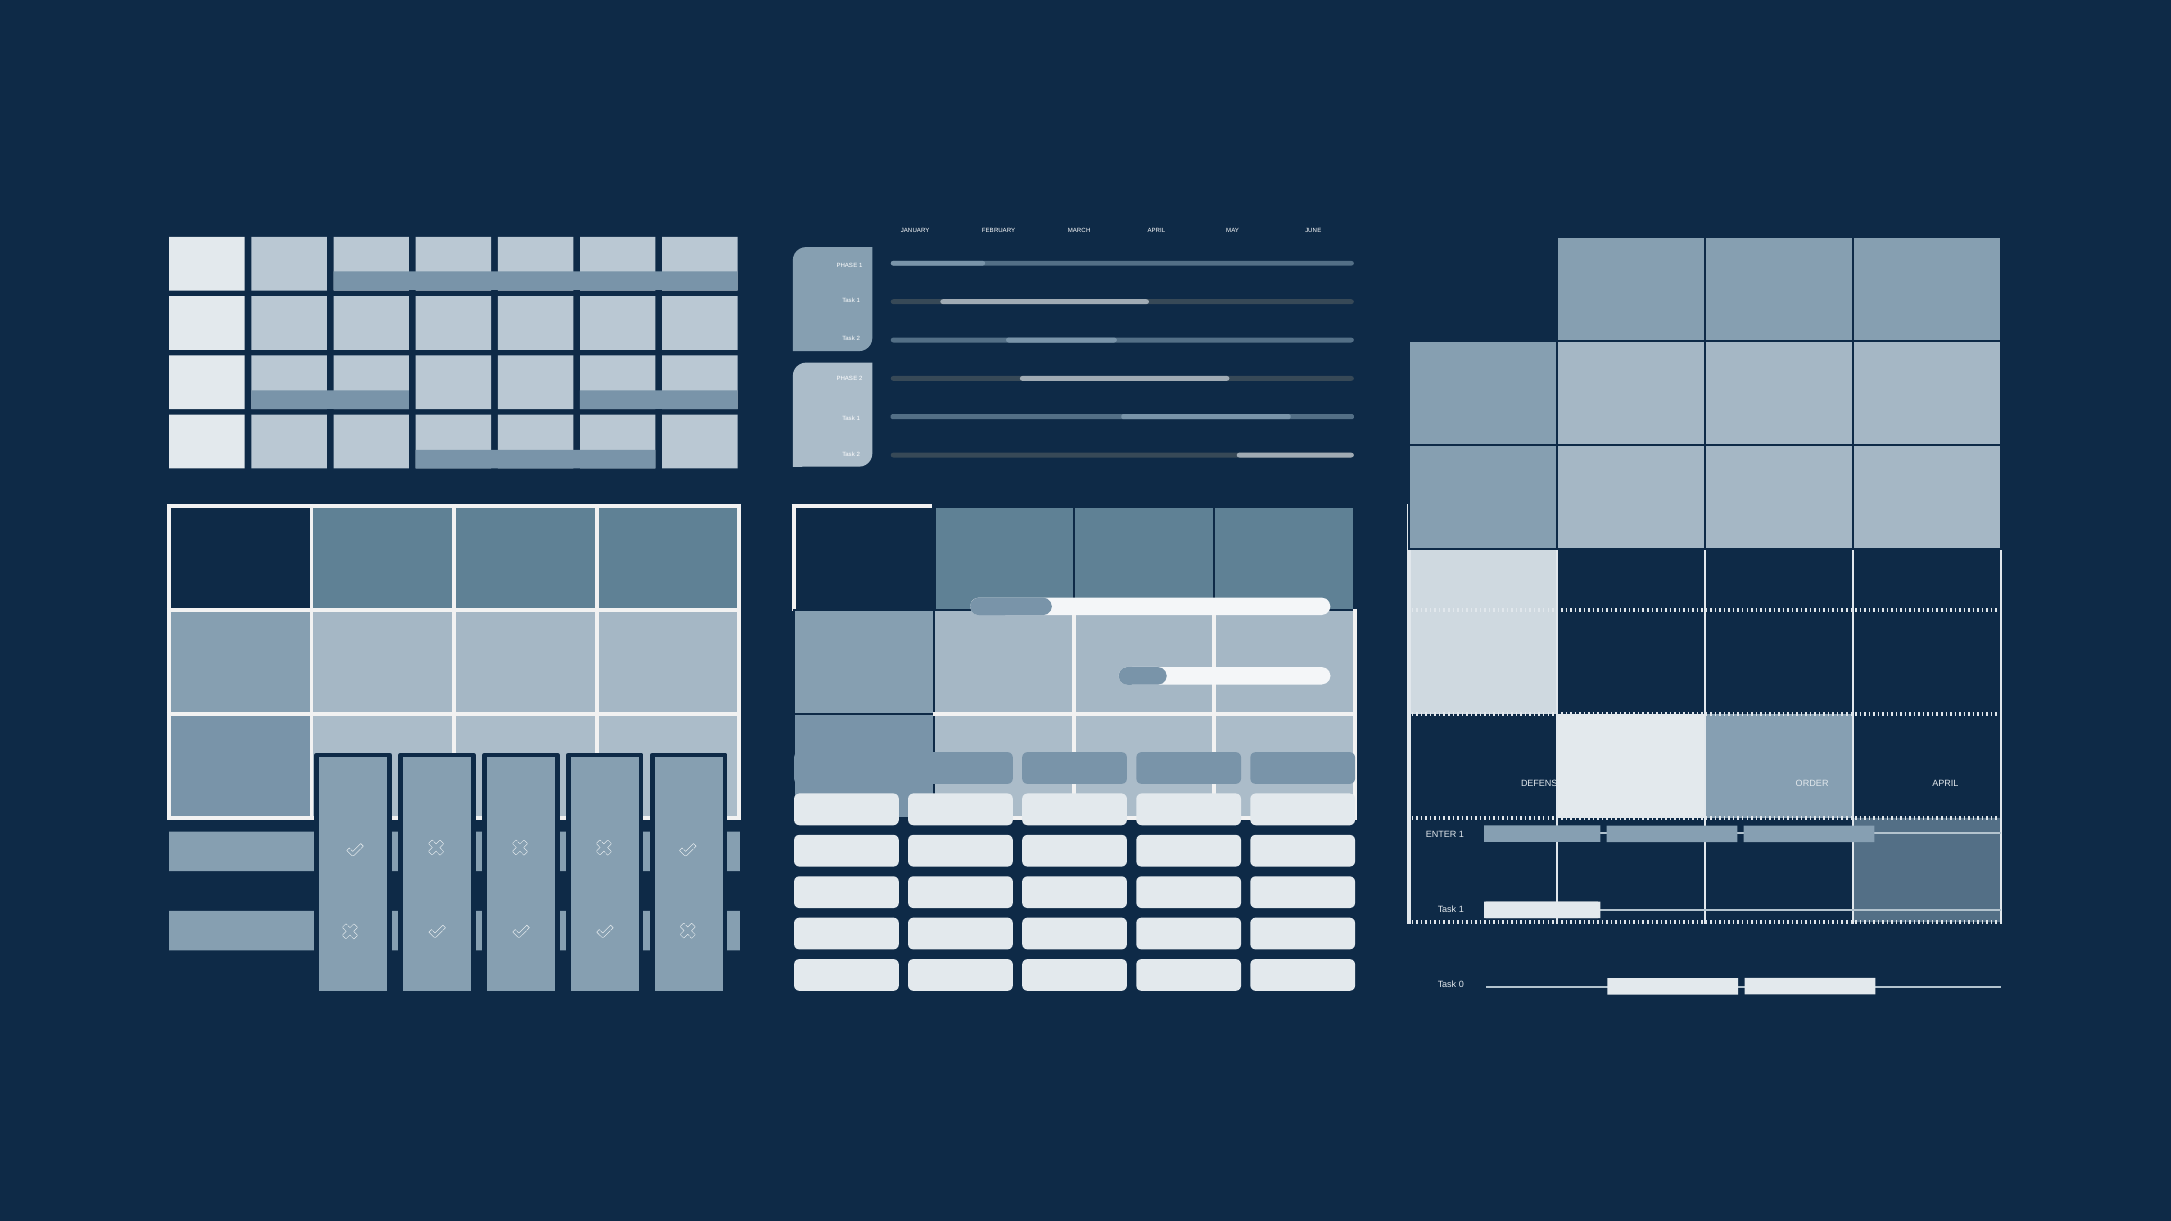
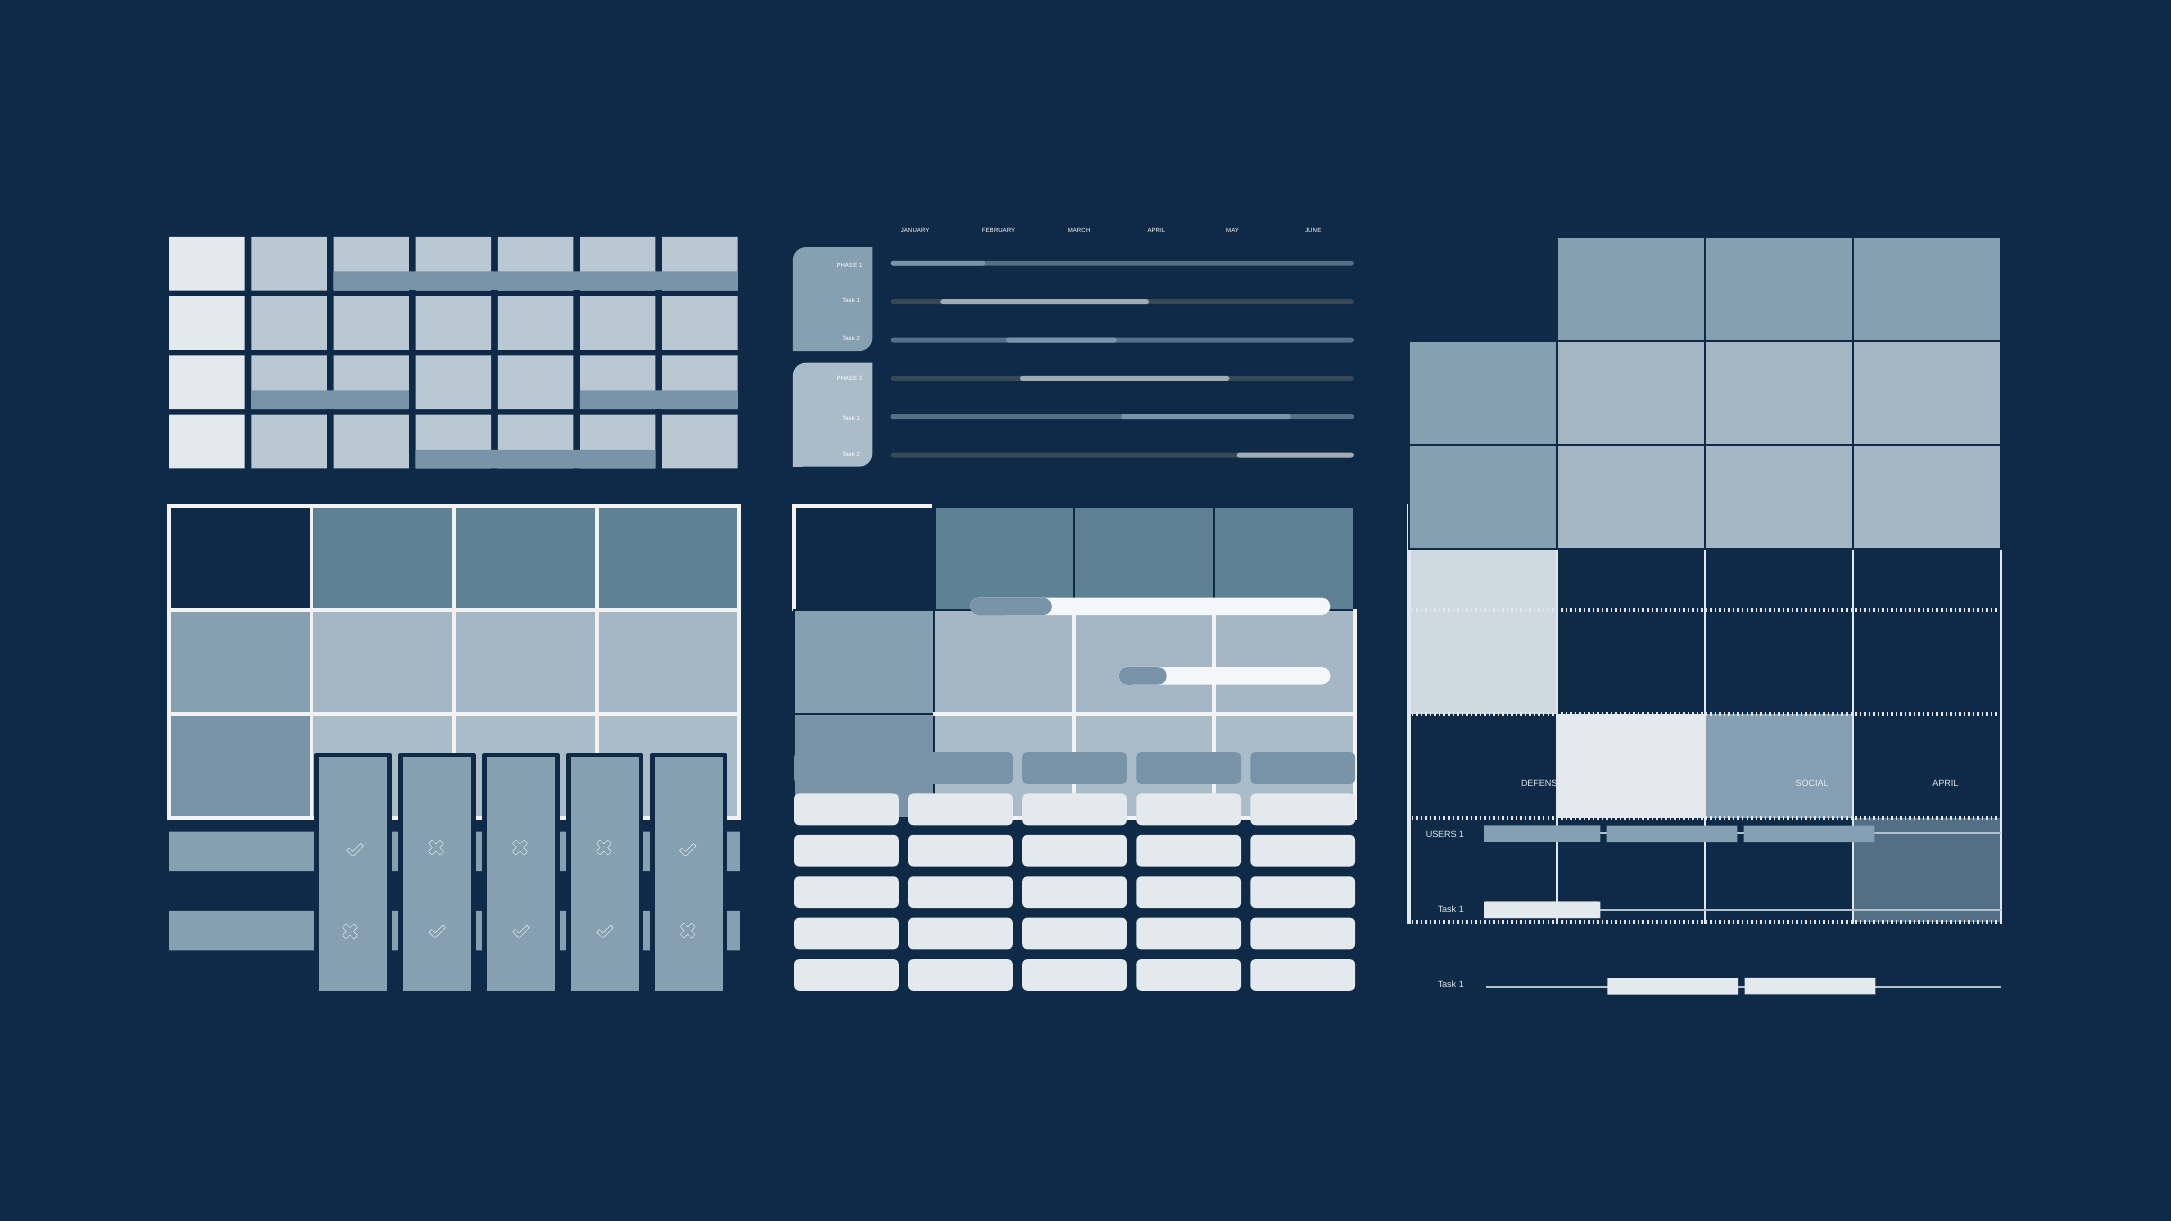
ORDER: ORDER -> SOCIAL
ENTER: ENTER -> USERS
0 at (1461, 984): 0 -> 1
